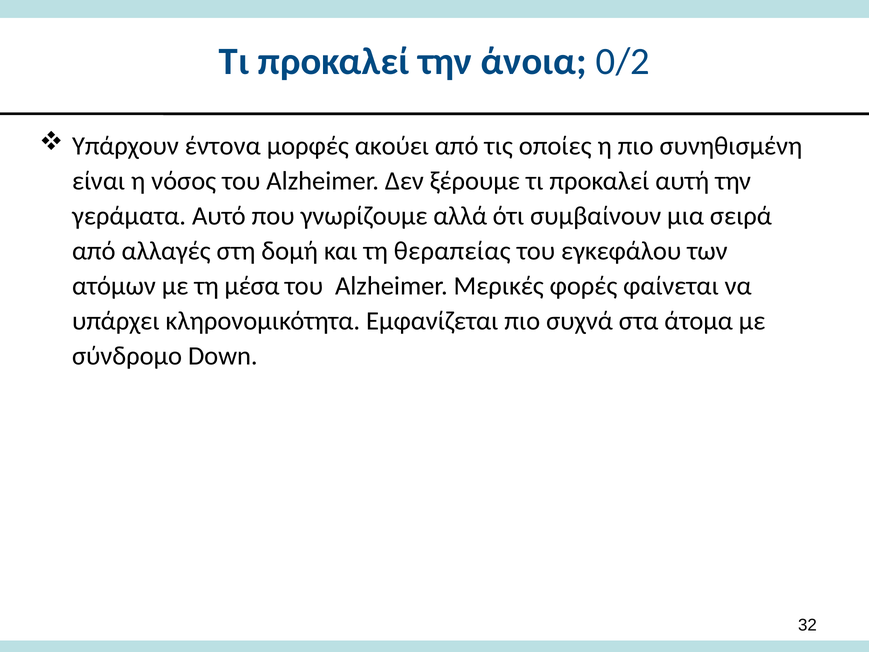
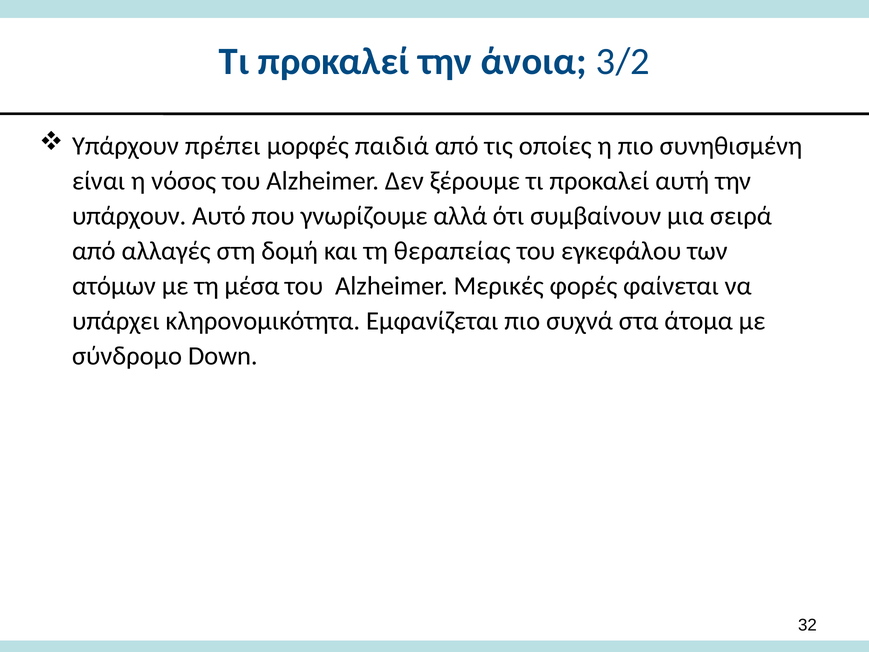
0/2: 0/2 -> 3/2
έντονα: έντονα -> πρέπει
ακούει: ακούει -> παιδιά
γεράματα at (129, 216): γεράματα -> υπάρχουν
